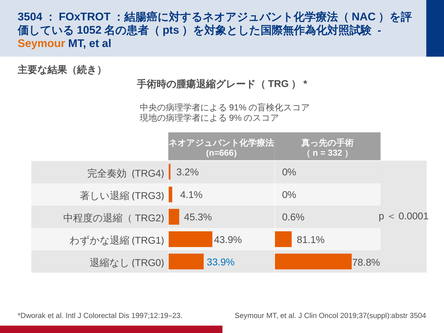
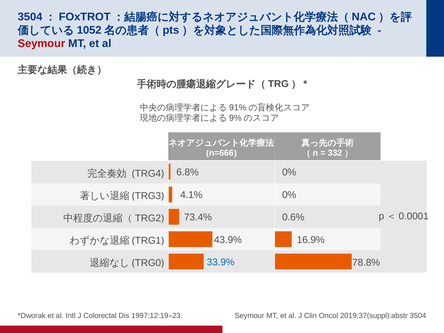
Seymour at (41, 44) colour: orange -> red
3.2%: 3.2% -> 6.8%
45.3%: 45.3% -> 73.4%
81.1%: 81.1% -> 16.9%
